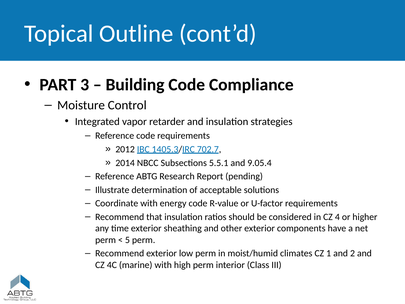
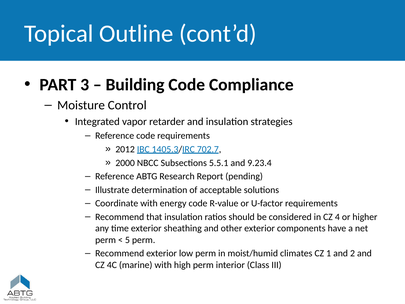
2014: 2014 -> 2000
9.05.4: 9.05.4 -> 9.23.4
